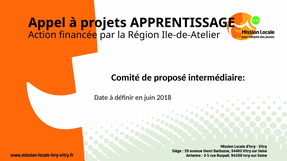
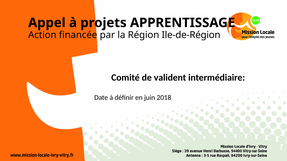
Ile-de-Atelier: Ile-de-Atelier -> Ile-de-Région
proposé: proposé -> valident
